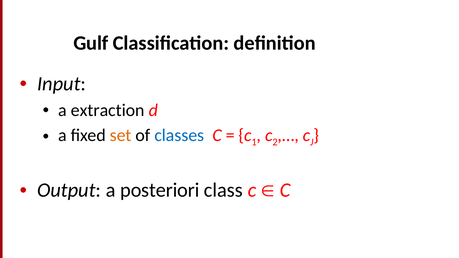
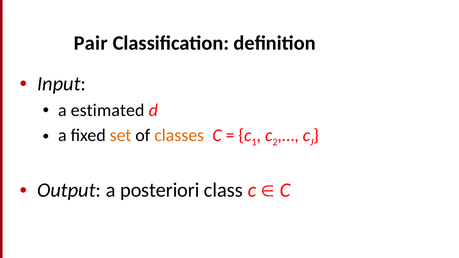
Gulf: Gulf -> Pair
extraction: extraction -> estimated
classes colour: blue -> orange
